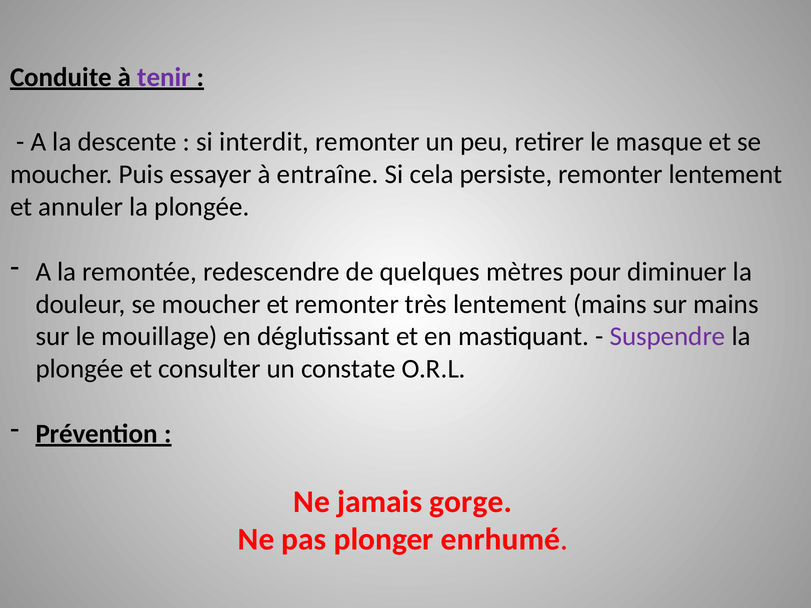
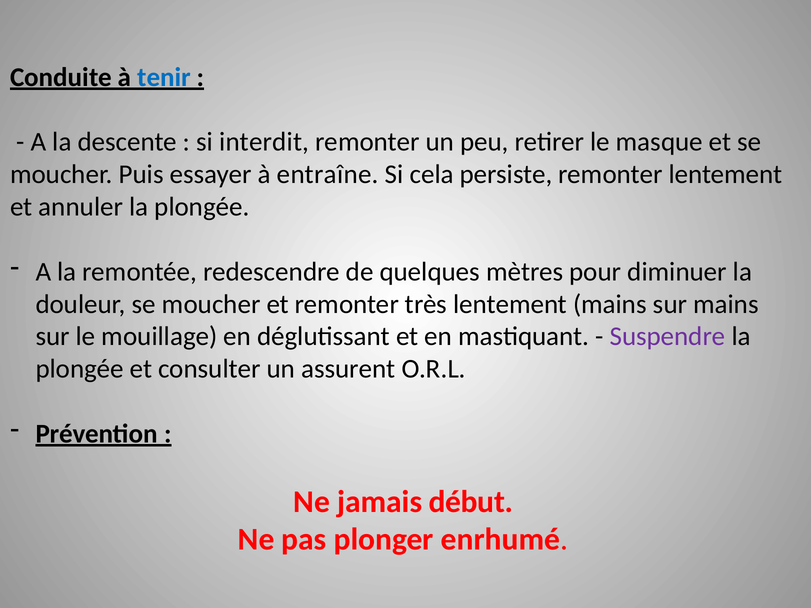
tenir colour: purple -> blue
constate: constate -> assurent
gorge: gorge -> début
